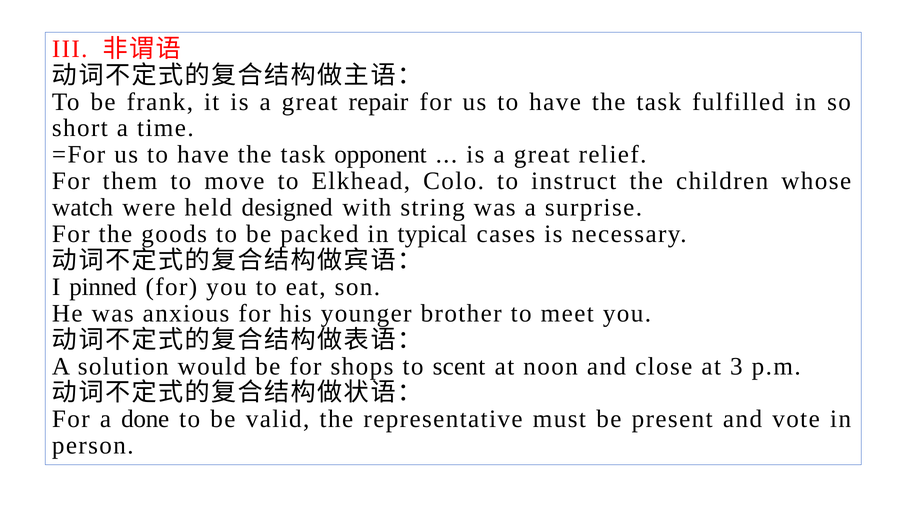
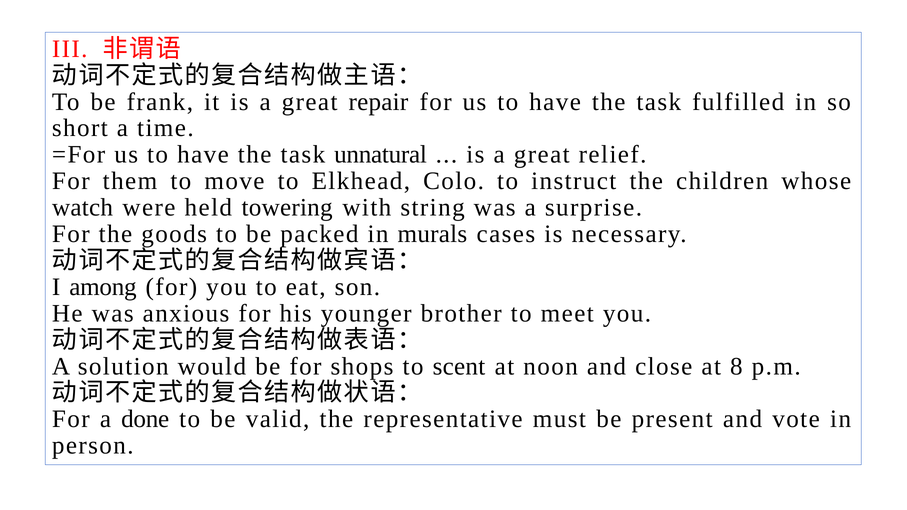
opponent: opponent -> unnatural
designed: designed -> towering
typical: typical -> murals
pinned: pinned -> among
3: 3 -> 8
